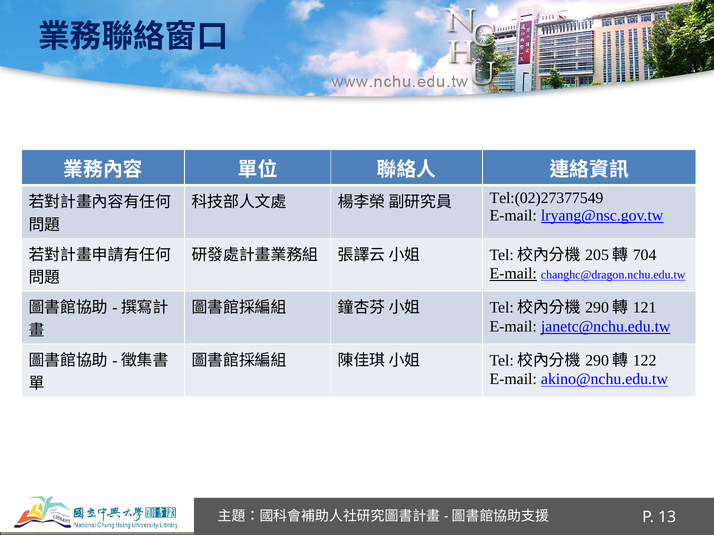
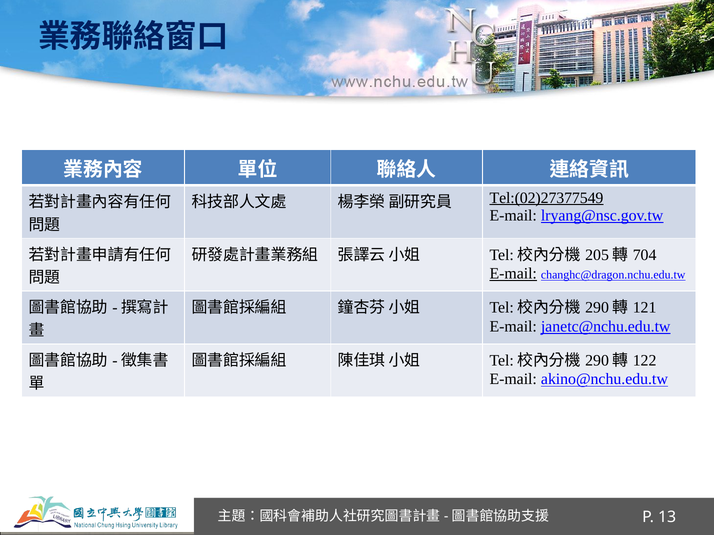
Tel:(02)27377549 underline: none -> present
